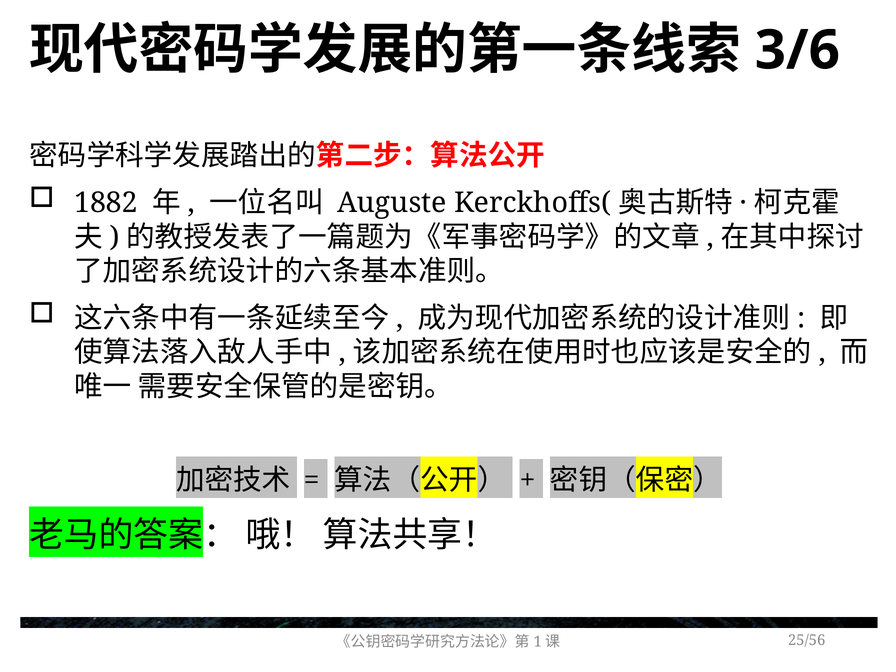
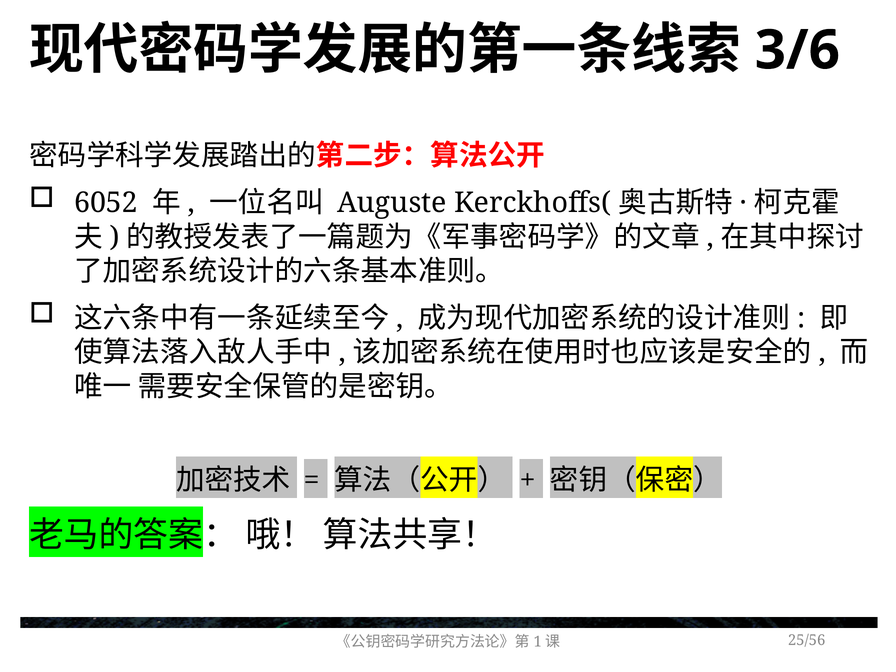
1882: 1882 -> 6052
